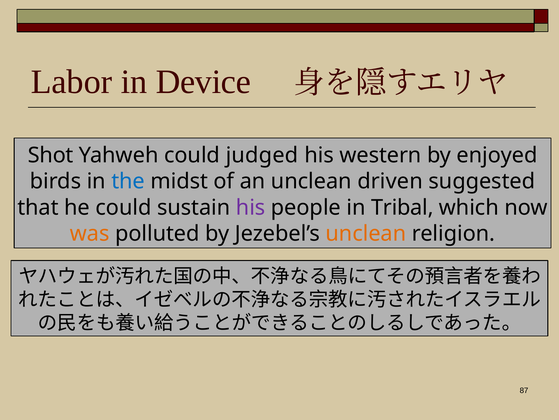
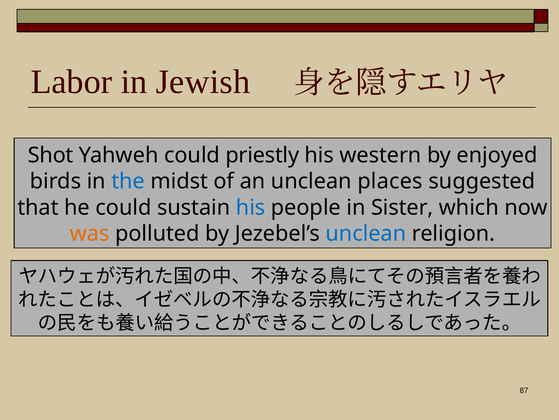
Device: Device -> Jewish
judged: judged -> priestly
driven: driven -> places
his at (251, 207) colour: purple -> blue
Tribal: Tribal -> Sister
unclean at (366, 233) colour: orange -> blue
